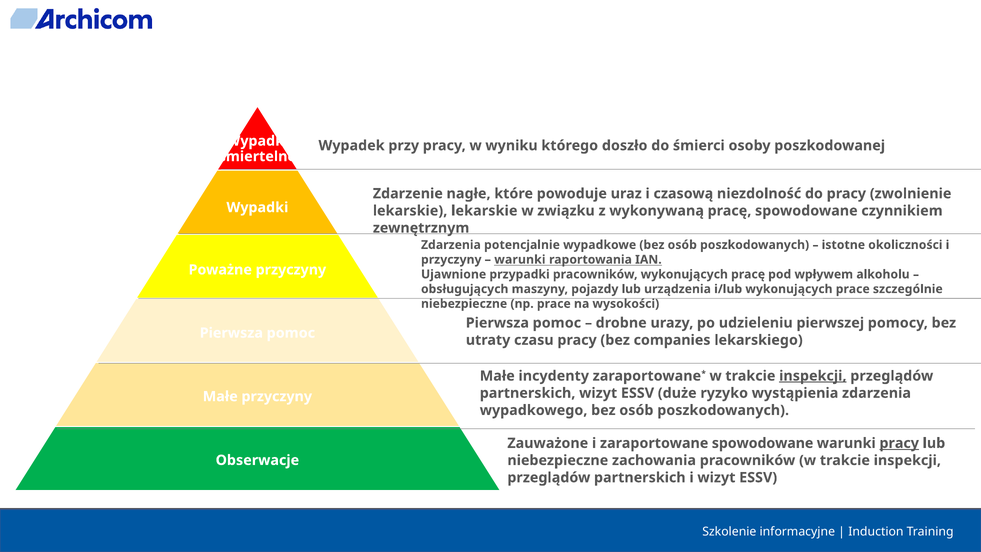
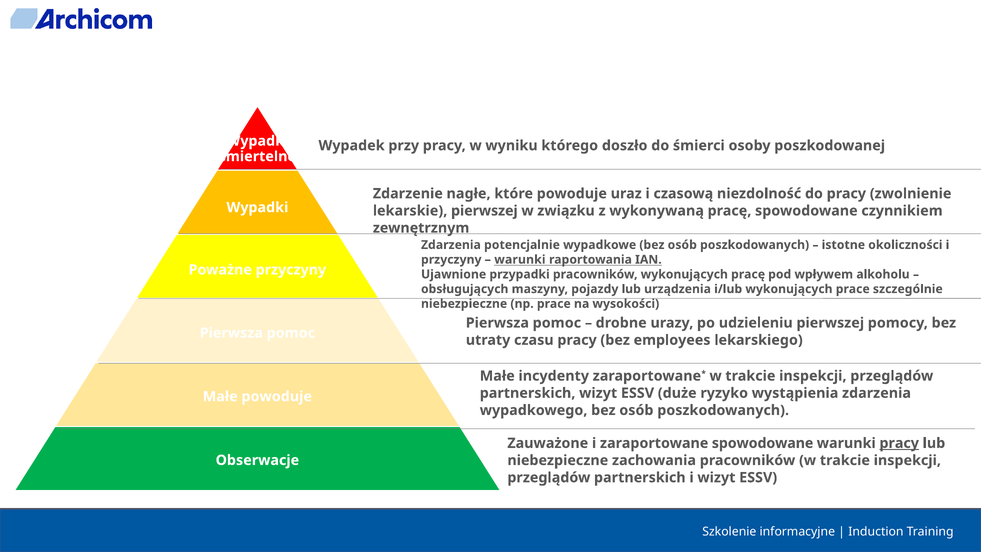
lekarskie lekarskie: lekarskie -> pierwszej
companies: companies -> employees
inspekcji at (813, 376) underline: present -> none
Małe przyczyny: przyczyny -> powoduje
